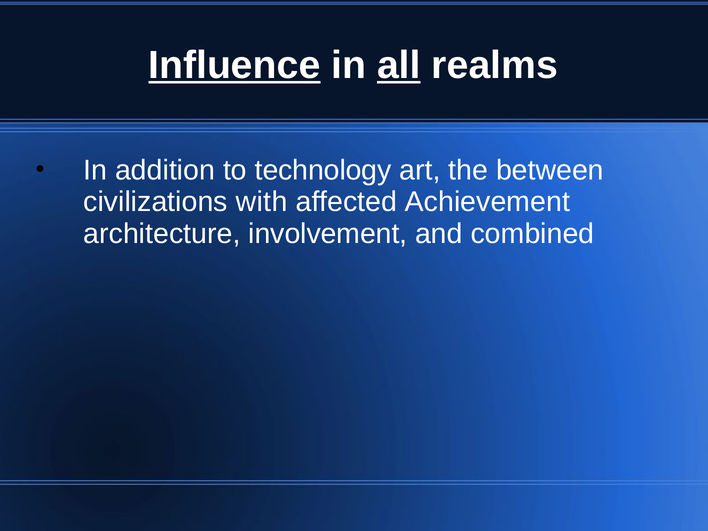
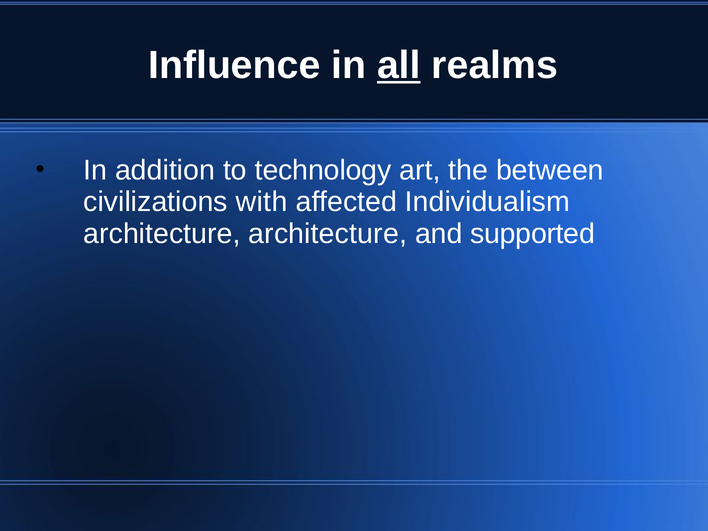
Influence underline: present -> none
Achievement: Achievement -> Individualism
architecture involvement: involvement -> architecture
combined: combined -> supported
